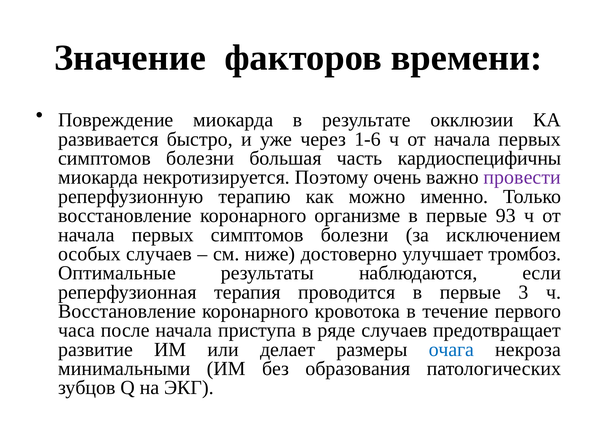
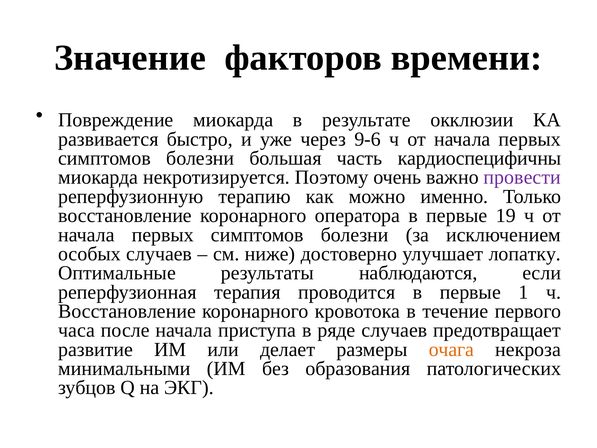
1-6: 1-6 -> 9-6
организме: организме -> оператора
93: 93 -> 19
тромбоз: тромбоз -> лопатку
3: 3 -> 1
очага colour: blue -> orange
